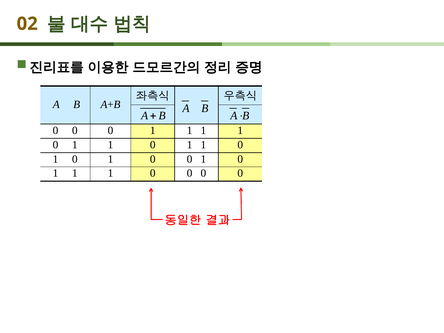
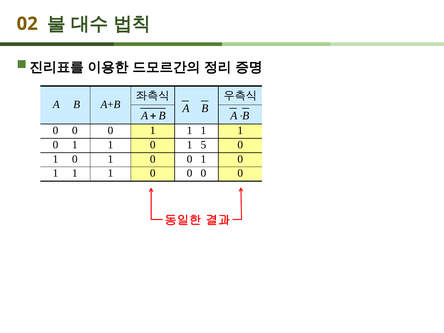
1 at (203, 145): 1 -> 5
